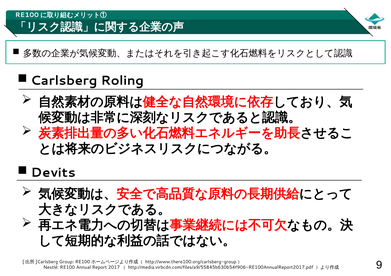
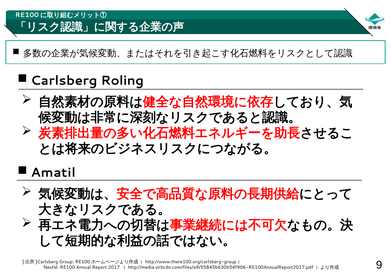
Devits: Devits -> Amatil
